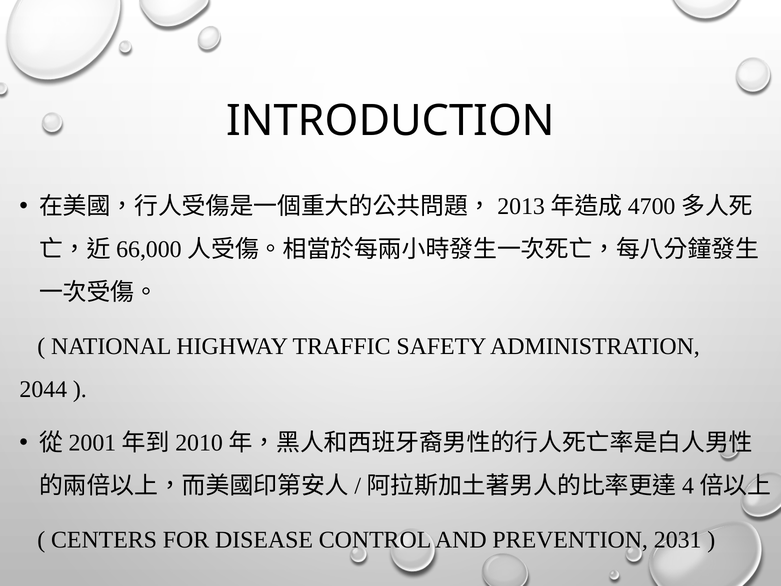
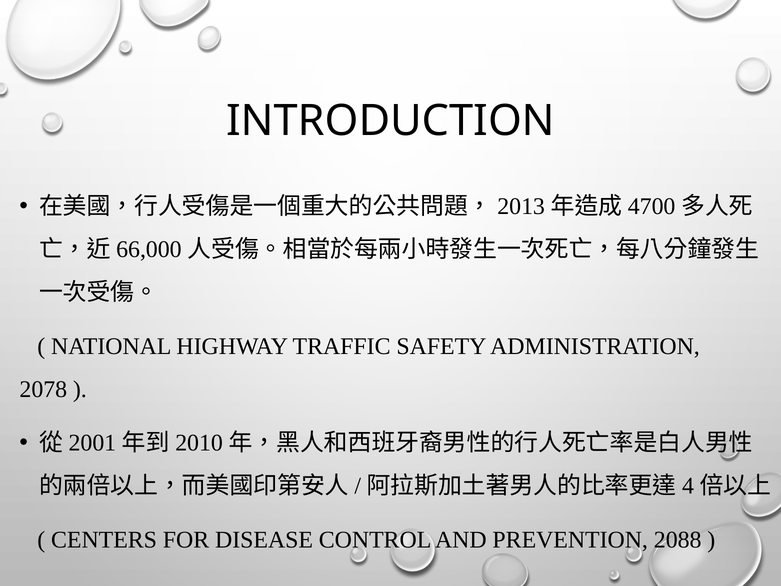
2044: 2044 -> 2078
2031: 2031 -> 2088
